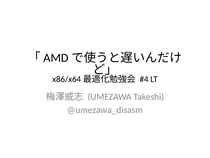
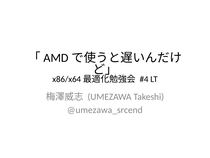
@umezawa_disasm: @umezawa_disasm -> @umezawa_srcend
